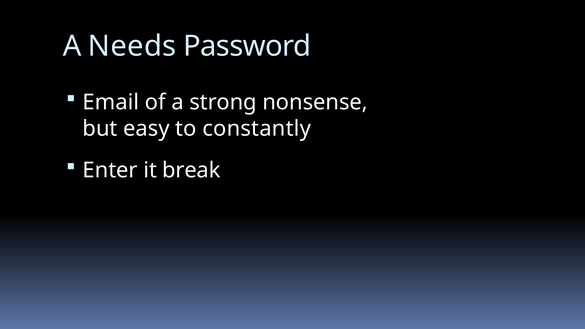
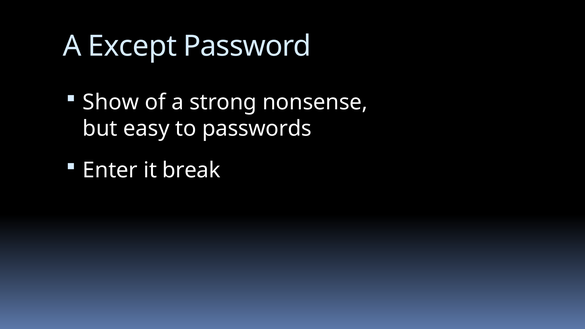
Needs: Needs -> Except
Email: Email -> Show
constantly: constantly -> passwords
